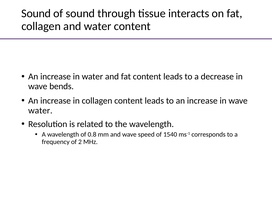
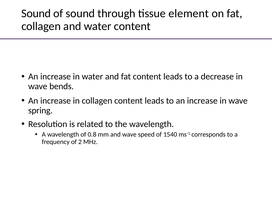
interacts: interacts -> element
water at (40, 110): water -> spring
